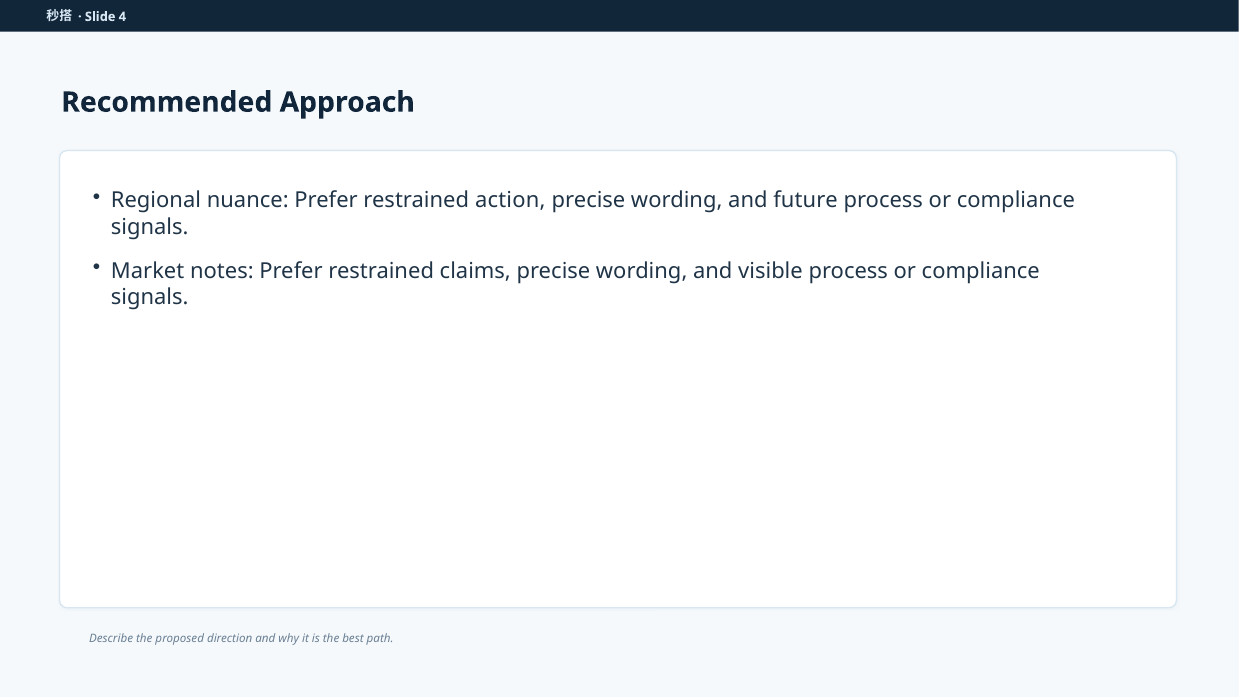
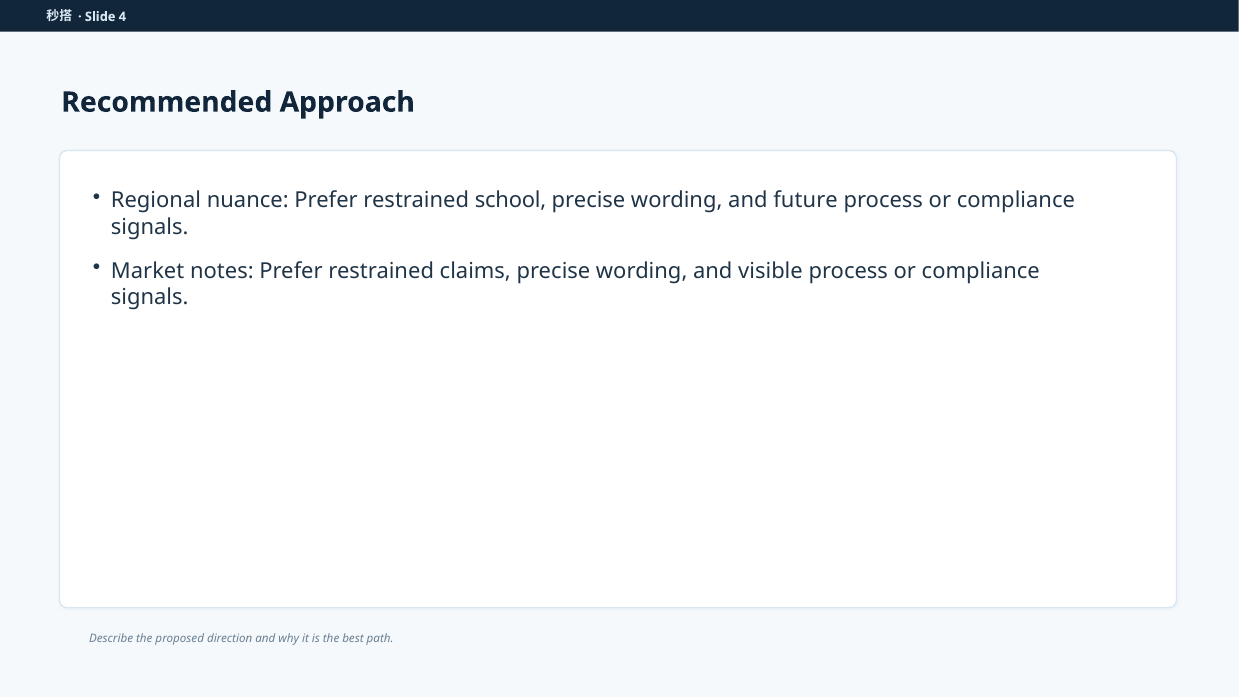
action: action -> school
